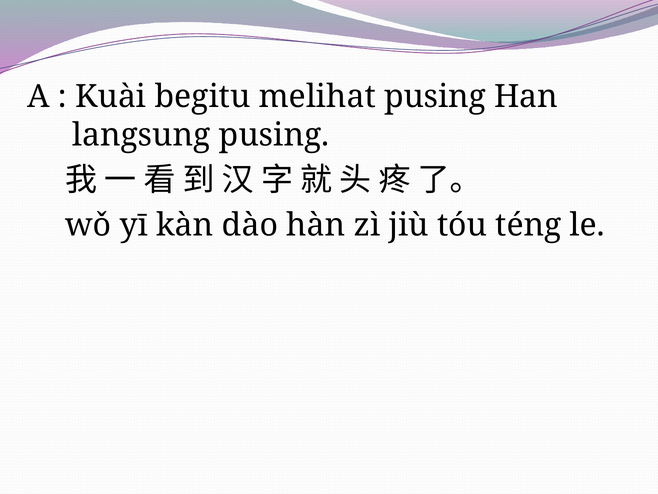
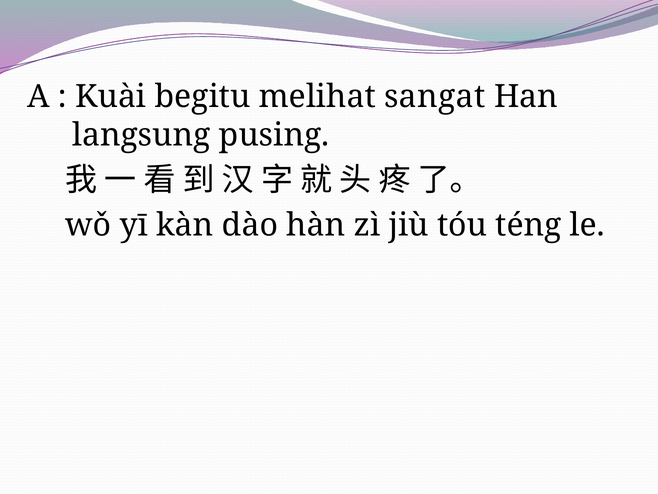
melihat pusing: pusing -> sangat
